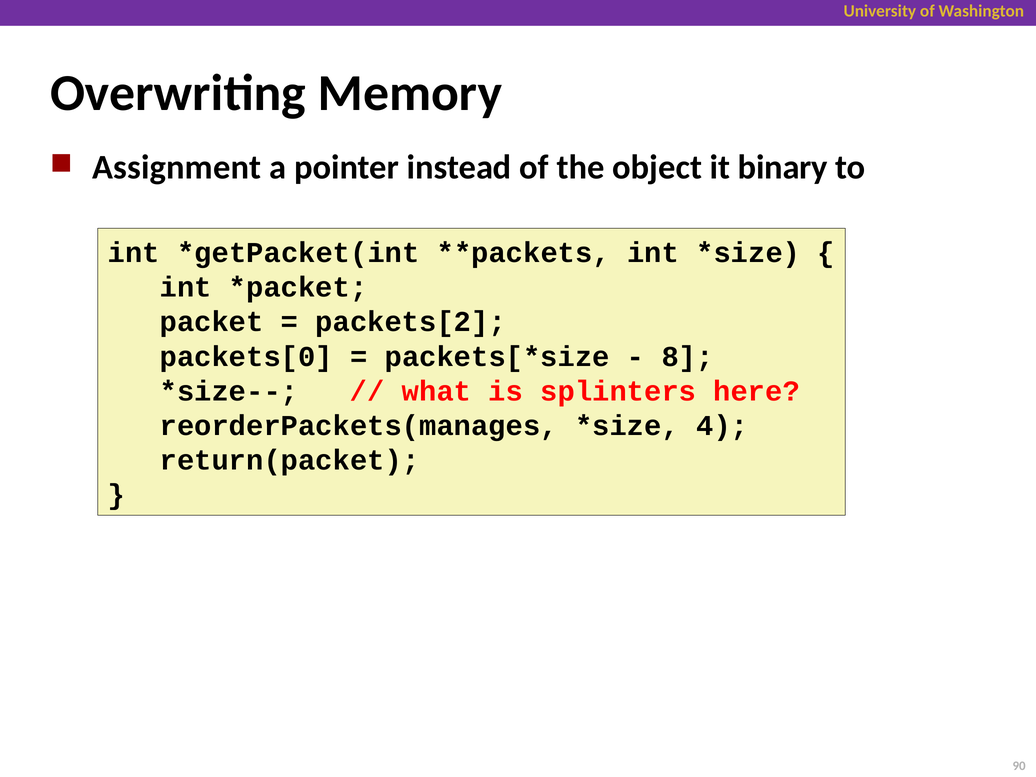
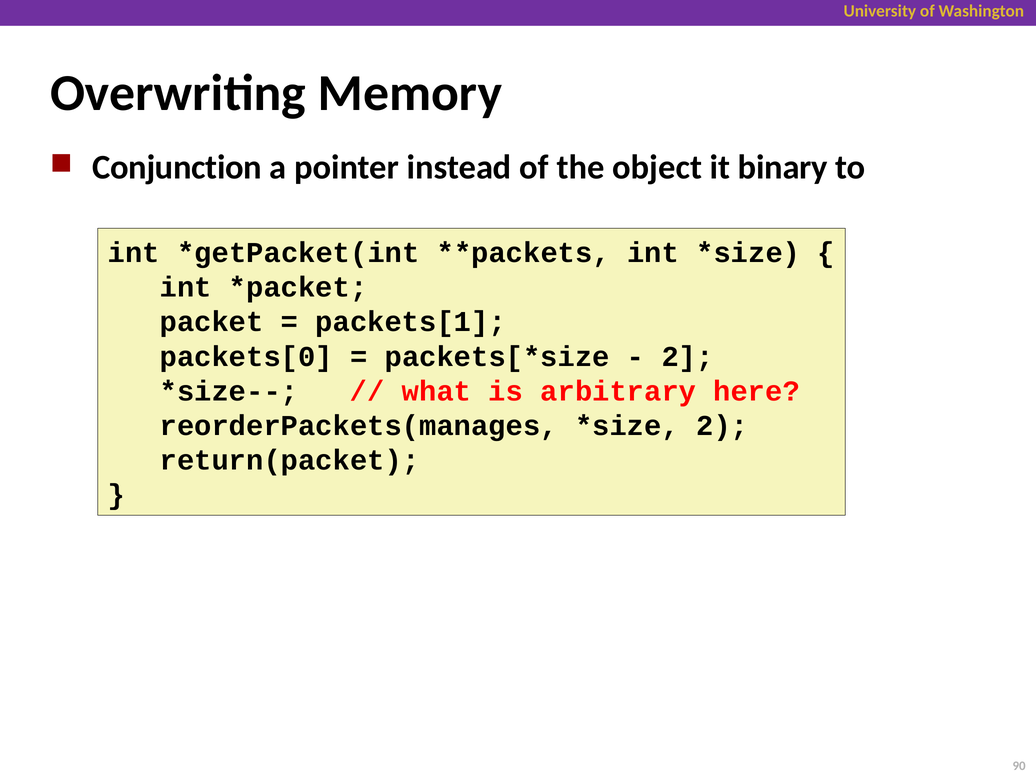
Assignment: Assignment -> Conjunction
packets[2: packets[2 -> packets[1
8 at (688, 357): 8 -> 2
splinters: splinters -> arbitrary
4 at (722, 426): 4 -> 2
